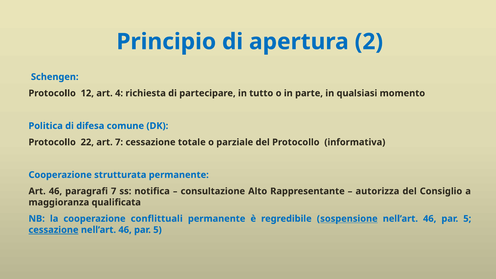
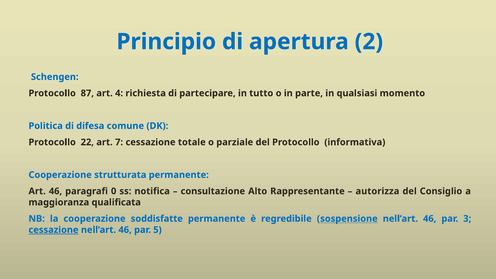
12: 12 -> 87
paragrafi 7: 7 -> 0
conflittuali: conflittuali -> soddisfatte
5 at (467, 219): 5 -> 3
